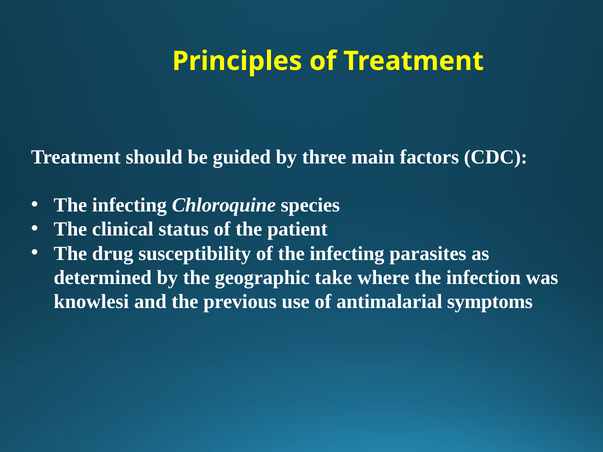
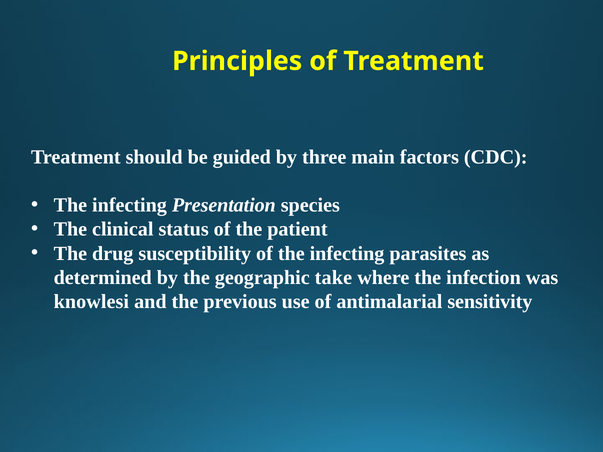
Chloroquine: Chloroquine -> Presentation
symptoms: symptoms -> sensitivity
